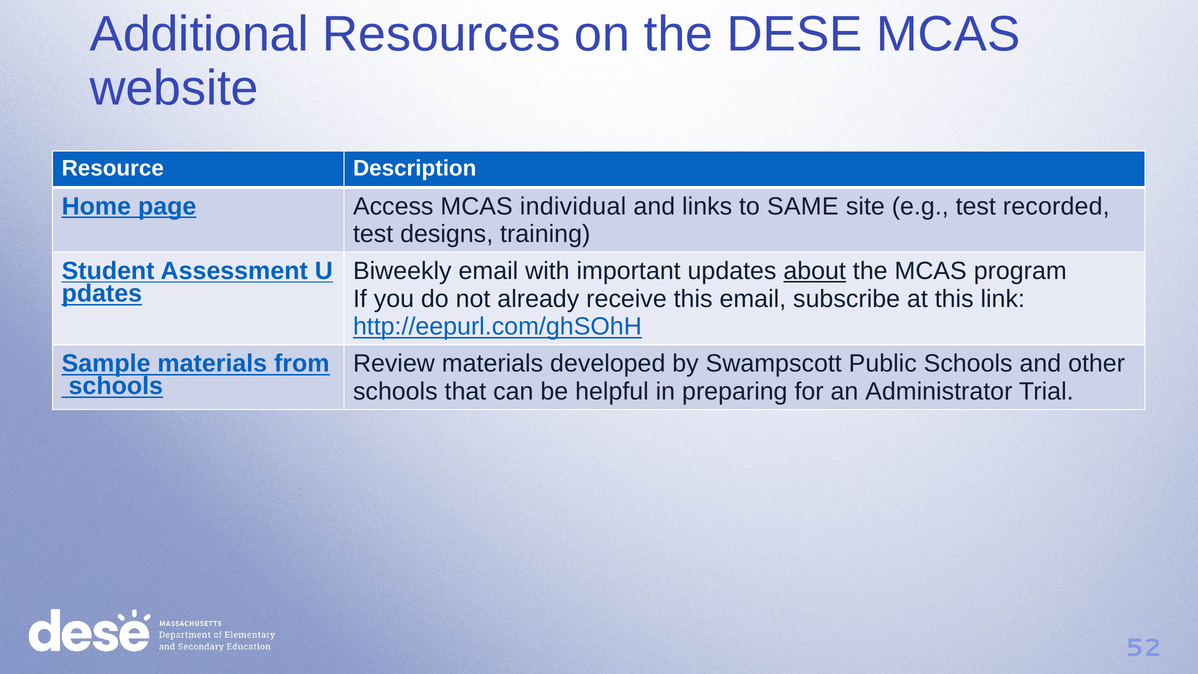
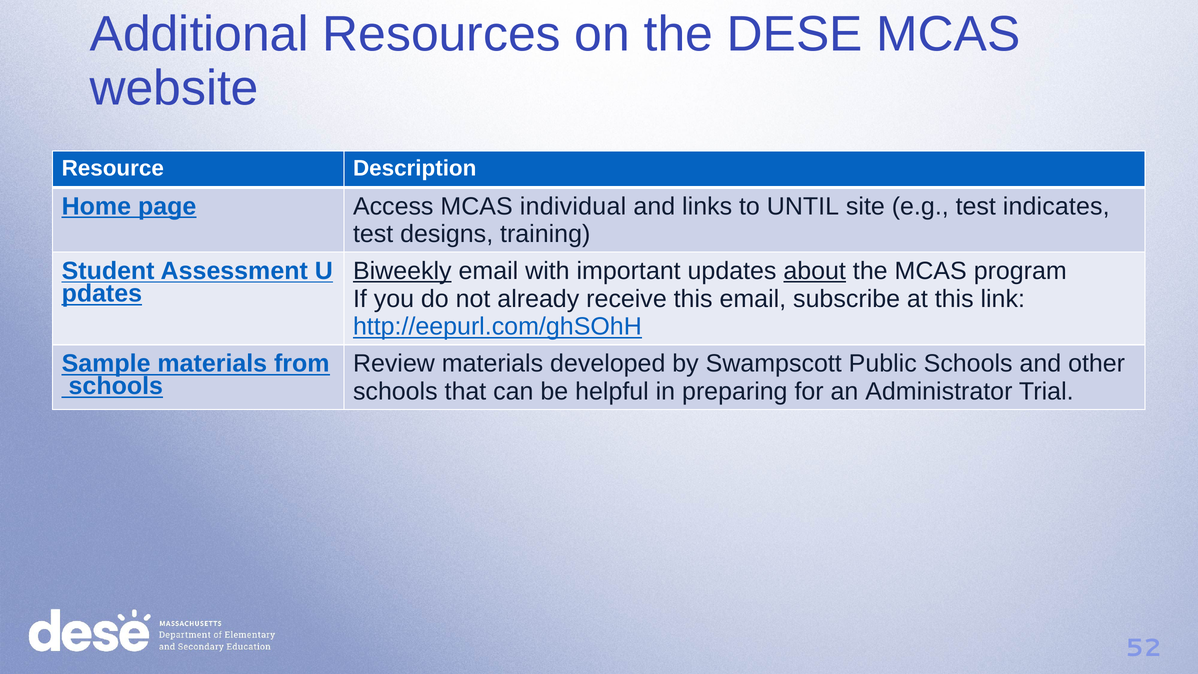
SAME: SAME -> UNTIL
recorded: recorded -> indicates
Biweekly underline: none -> present
